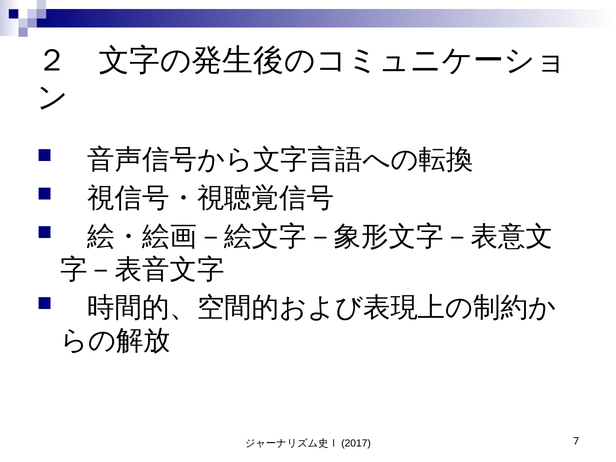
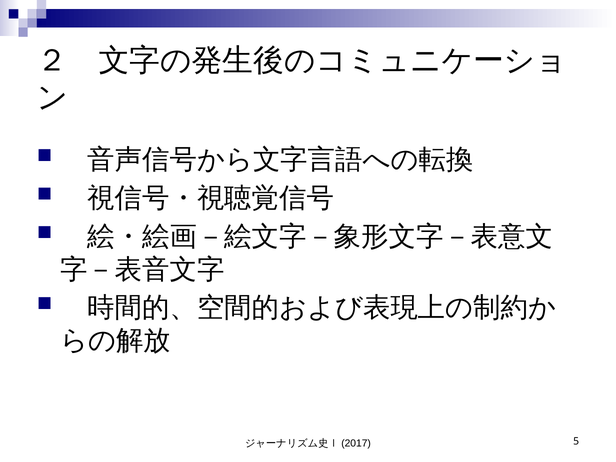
7: 7 -> 5
